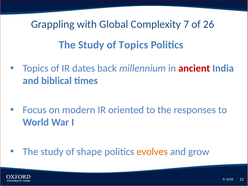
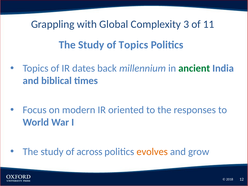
7: 7 -> 3
26: 26 -> 11
ancient colour: red -> green
shape: shape -> across
